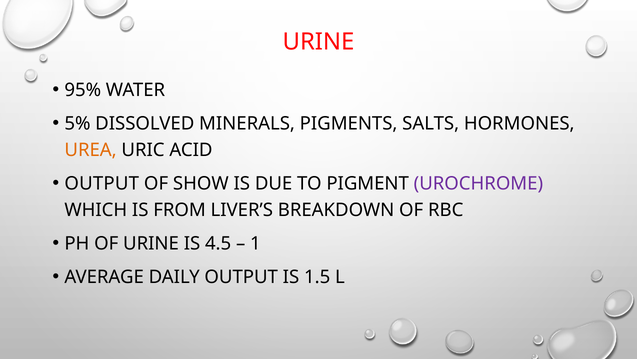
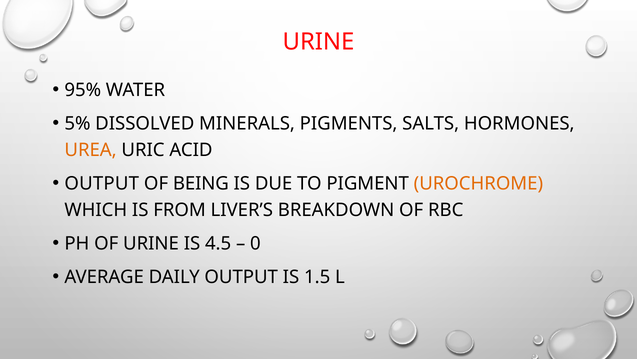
SHOW: SHOW -> BEING
UROCHROME colour: purple -> orange
1: 1 -> 0
